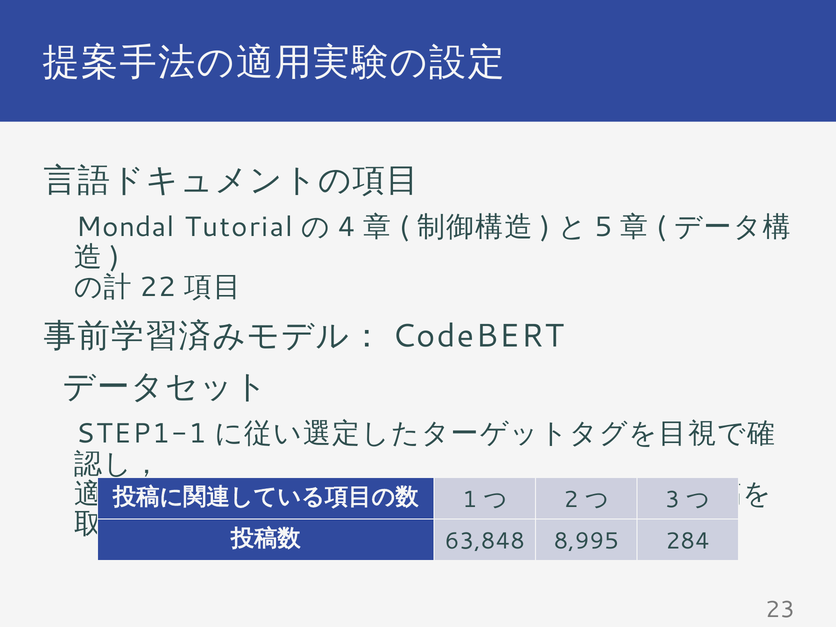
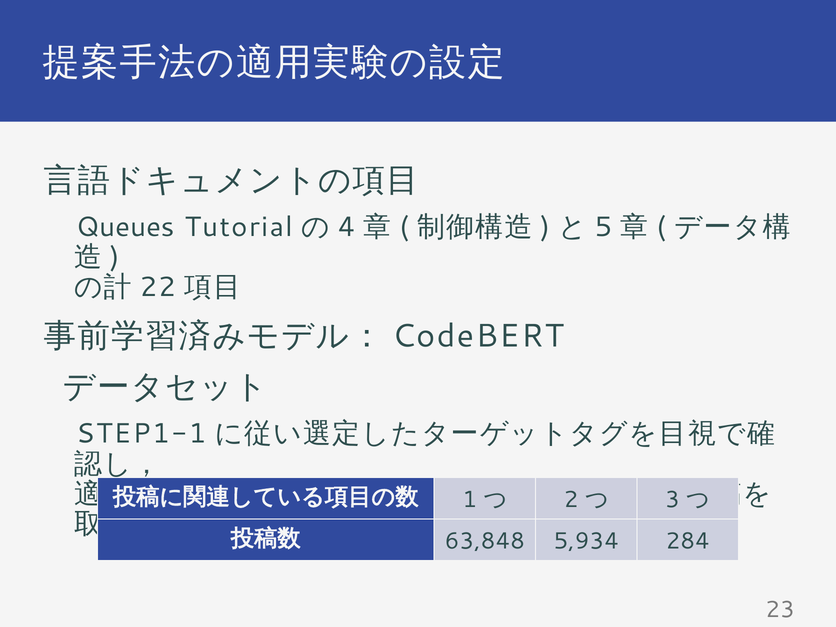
Mondal: Mondal -> Queues
8,995: 8,995 -> 5,934
